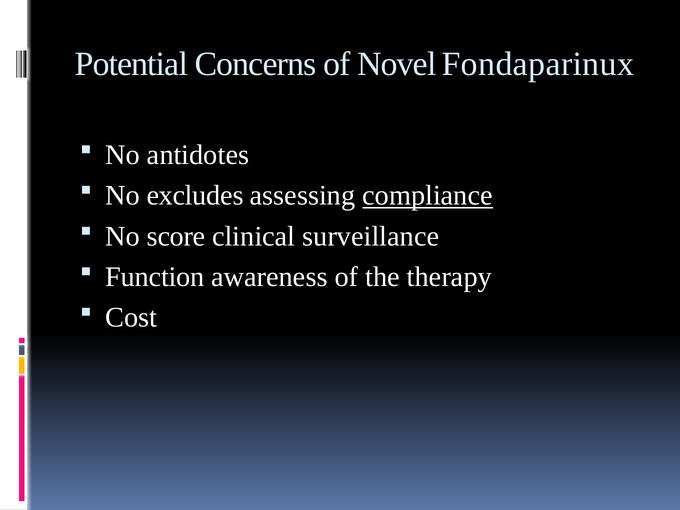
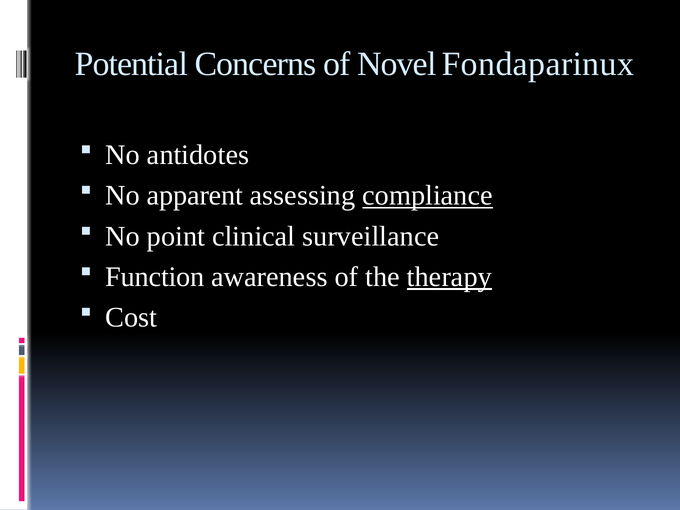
excludes: excludes -> apparent
score: score -> point
therapy underline: none -> present
